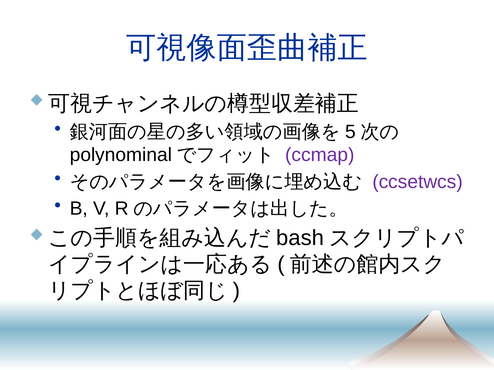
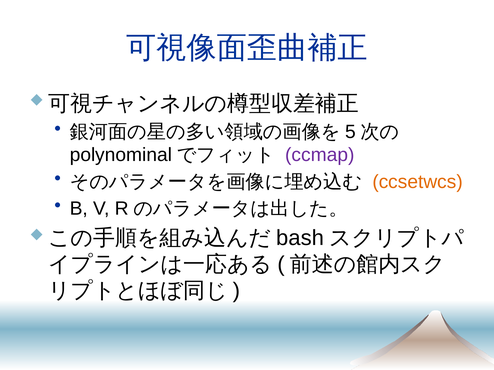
ccsetwcs colour: purple -> orange
